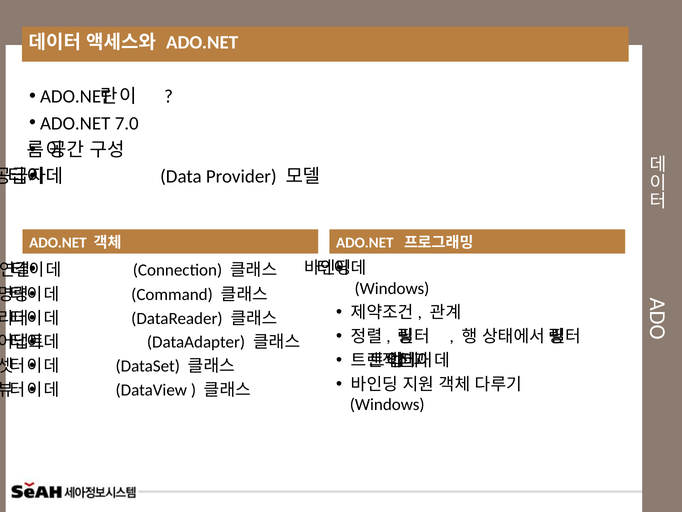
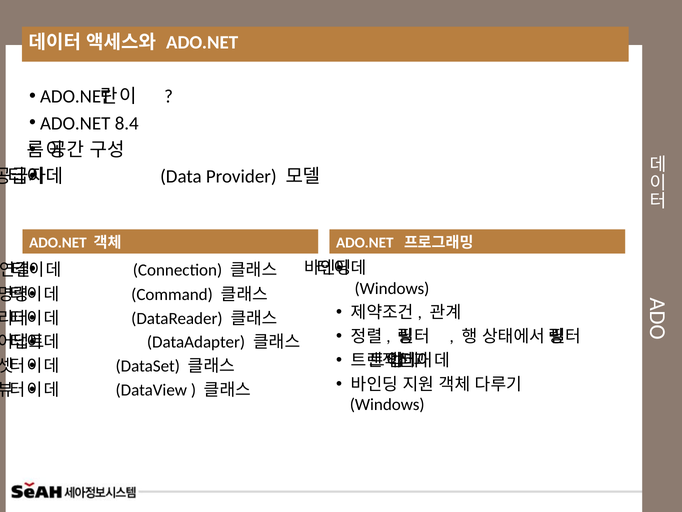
7.0: 7.0 -> 8.4
